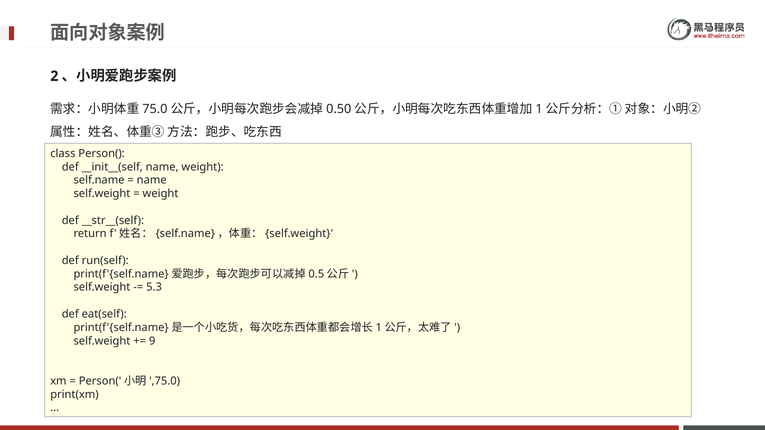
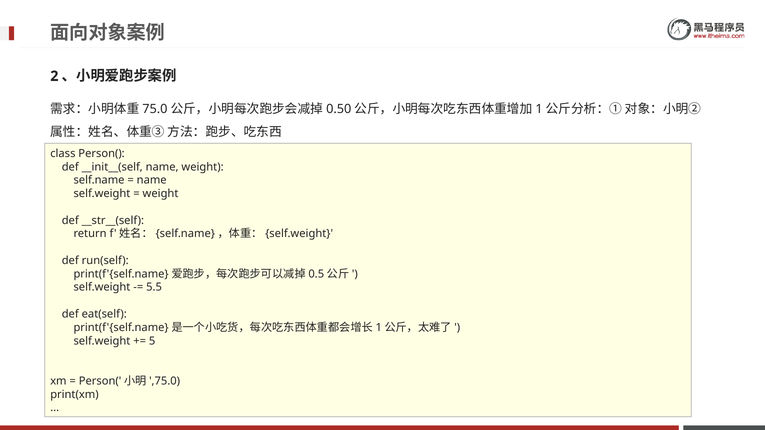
5.3: 5.3 -> 5.5
9: 9 -> 5
